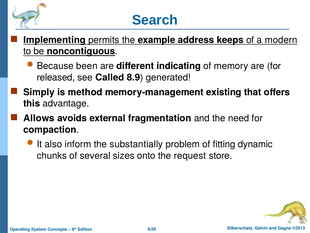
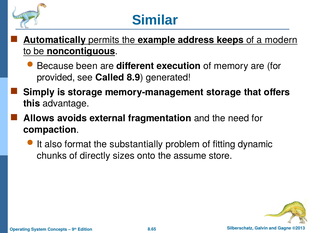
Search: Search -> Similar
Implementing: Implementing -> Automatically
indicating: indicating -> execution
released: released -> provided
is method: method -> storage
memory-management existing: existing -> storage
inform: inform -> format
several: several -> directly
request: request -> assume
